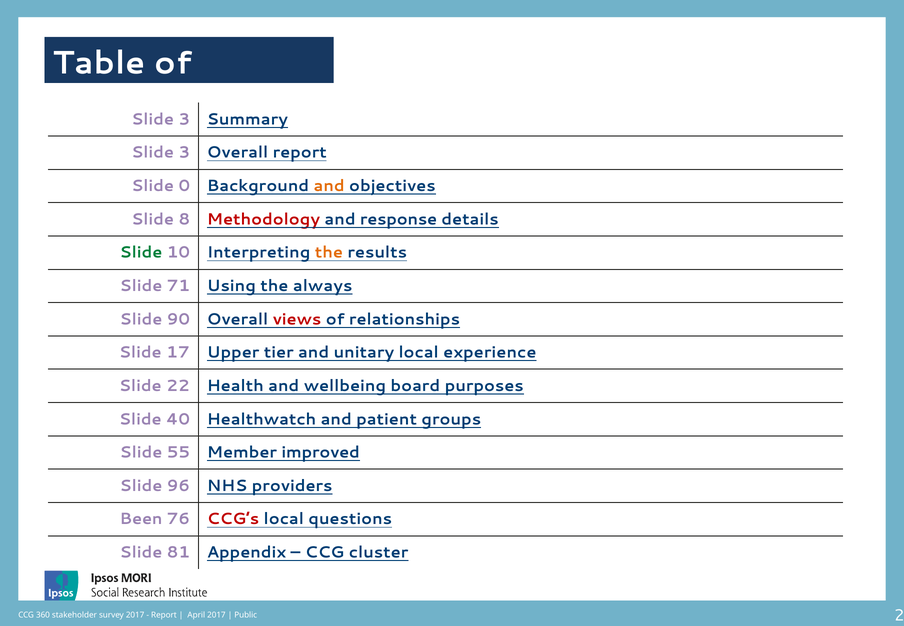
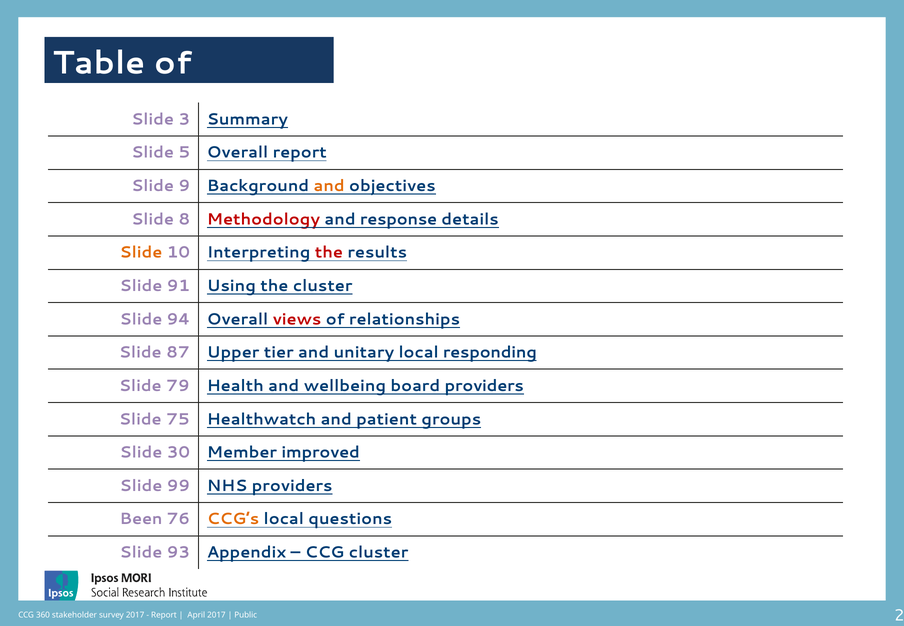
3 at (184, 153): 3 -> 5
0: 0 -> 9
Slide at (141, 253) colour: green -> orange
the at (329, 253) colour: orange -> red
71: 71 -> 91
the always: always -> cluster
90: 90 -> 94
17: 17 -> 87
experience: experience -> responding
22: 22 -> 79
board purposes: purposes -> providers
40: 40 -> 75
55: 55 -> 30
96: 96 -> 99
CCG’s colour: red -> orange
81: 81 -> 93
